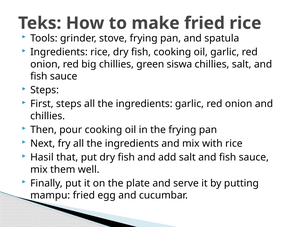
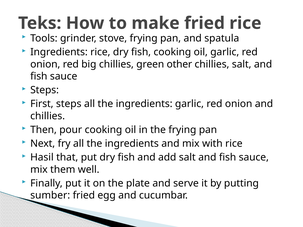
siswa: siswa -> other
mampu: mampu -> sumber
